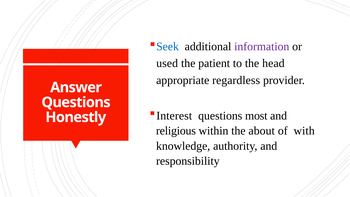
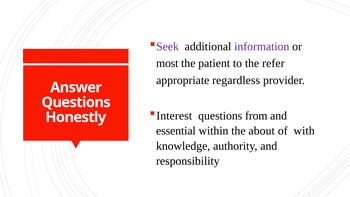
Seek colour: blue -> purple
used: used -> most
head: head -> refer
most: most -> from
religious: religious -> essential
